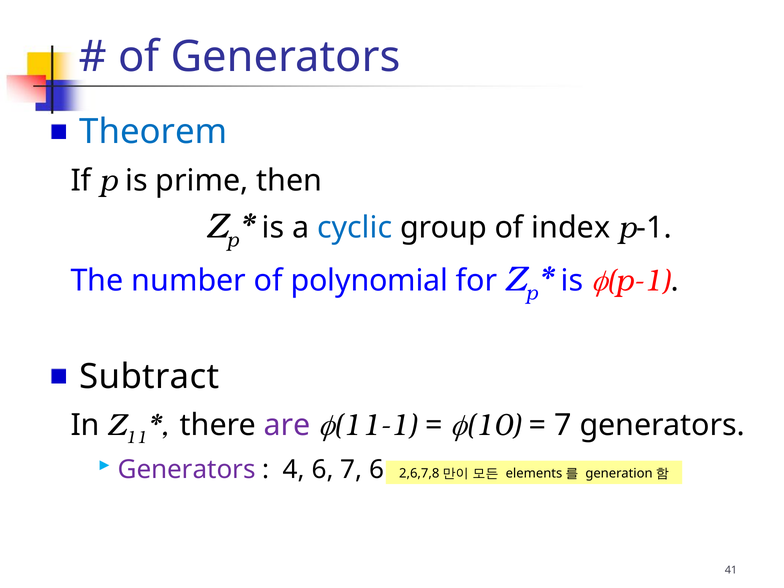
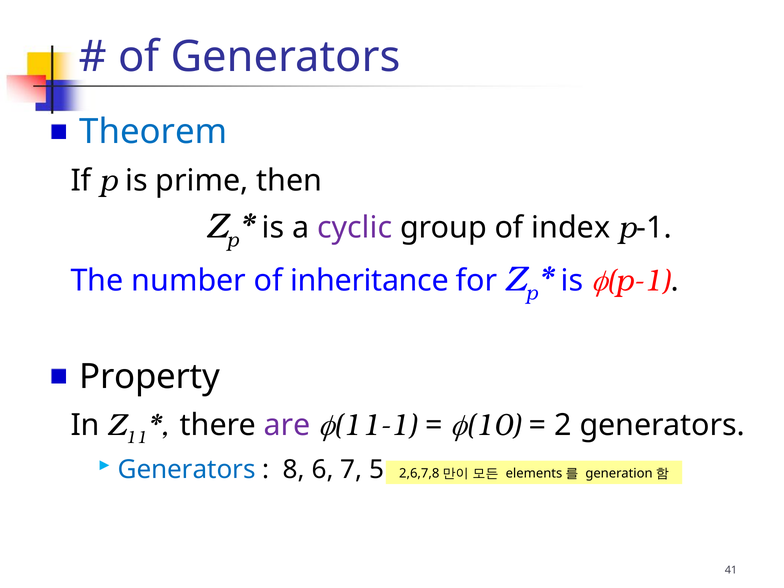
cyclic colour: blue -> purple
polynomial: polynomial -> inheritance
Subtract: Subtract -> Property
7 at (563, 425): 7 -> 2
Generators at (187, 469) colour: purple -> blue
4: 4 -> 8
7 6: 6 -> 5
